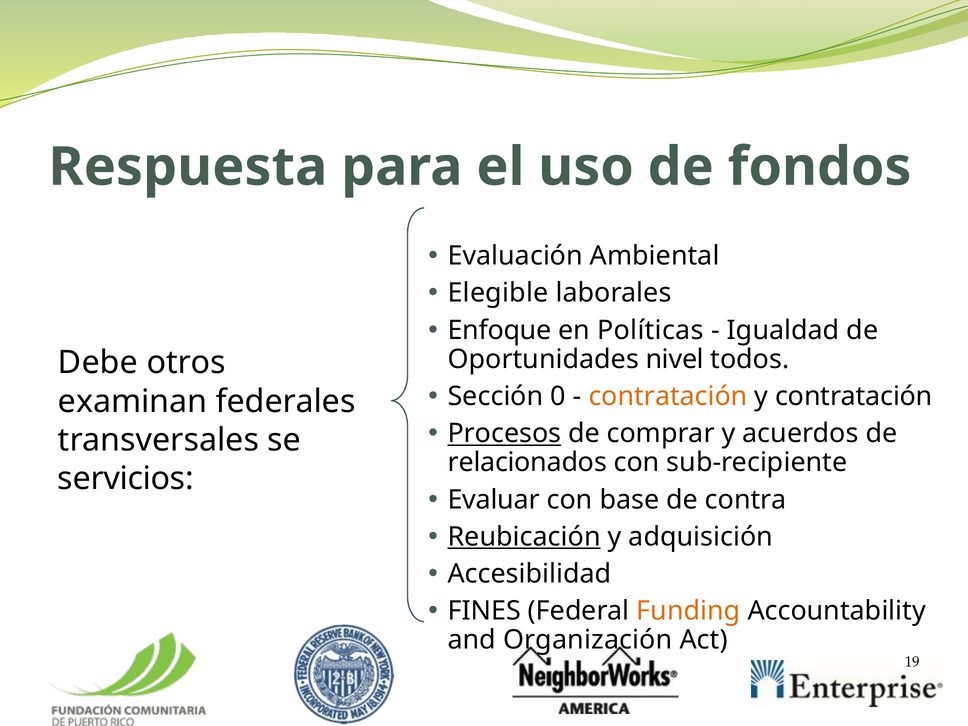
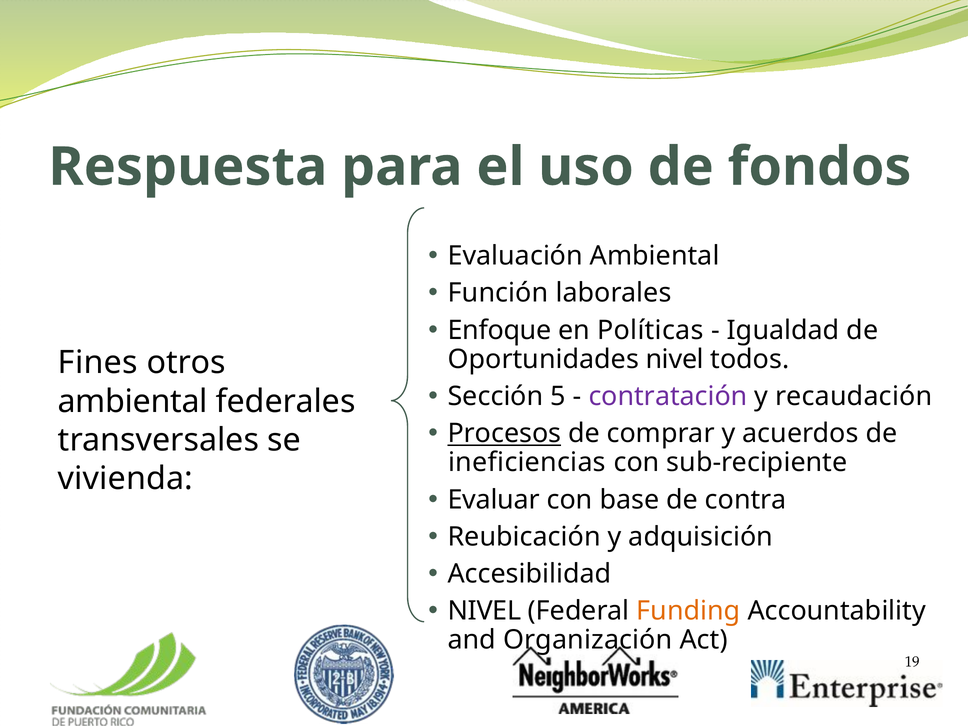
Elegible: Elegible -> Función
Debe: Debe -> Fines
0: 0 -> 5
contratación at (668, 396) colour: orange -> purple
y contratación: contratación -> recaudación
examinan at (133, 401): examinan -> ambiental
relacionados: relacionados -> ineficiencias
servicios: servicios -> vivienda
Reubicación underline: present -> none
FINES at (484, 611): FINES -> NIVEL
